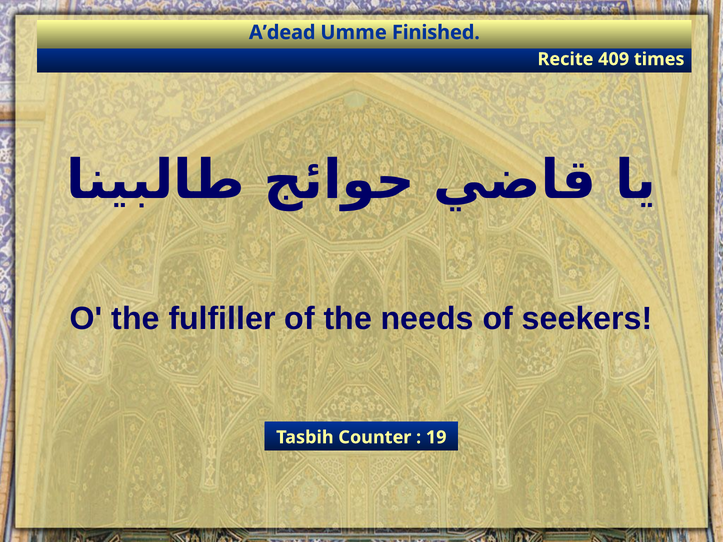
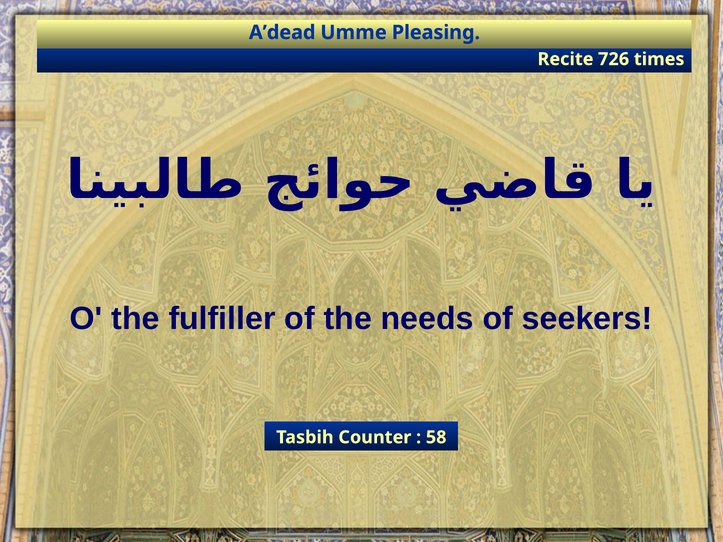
Finished: Finished -> Pleasing
409: 409 -> 726
19: 19 -> 58
